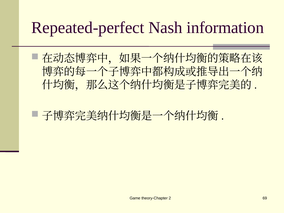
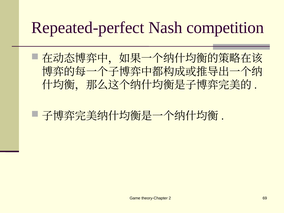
information: information -> competition
